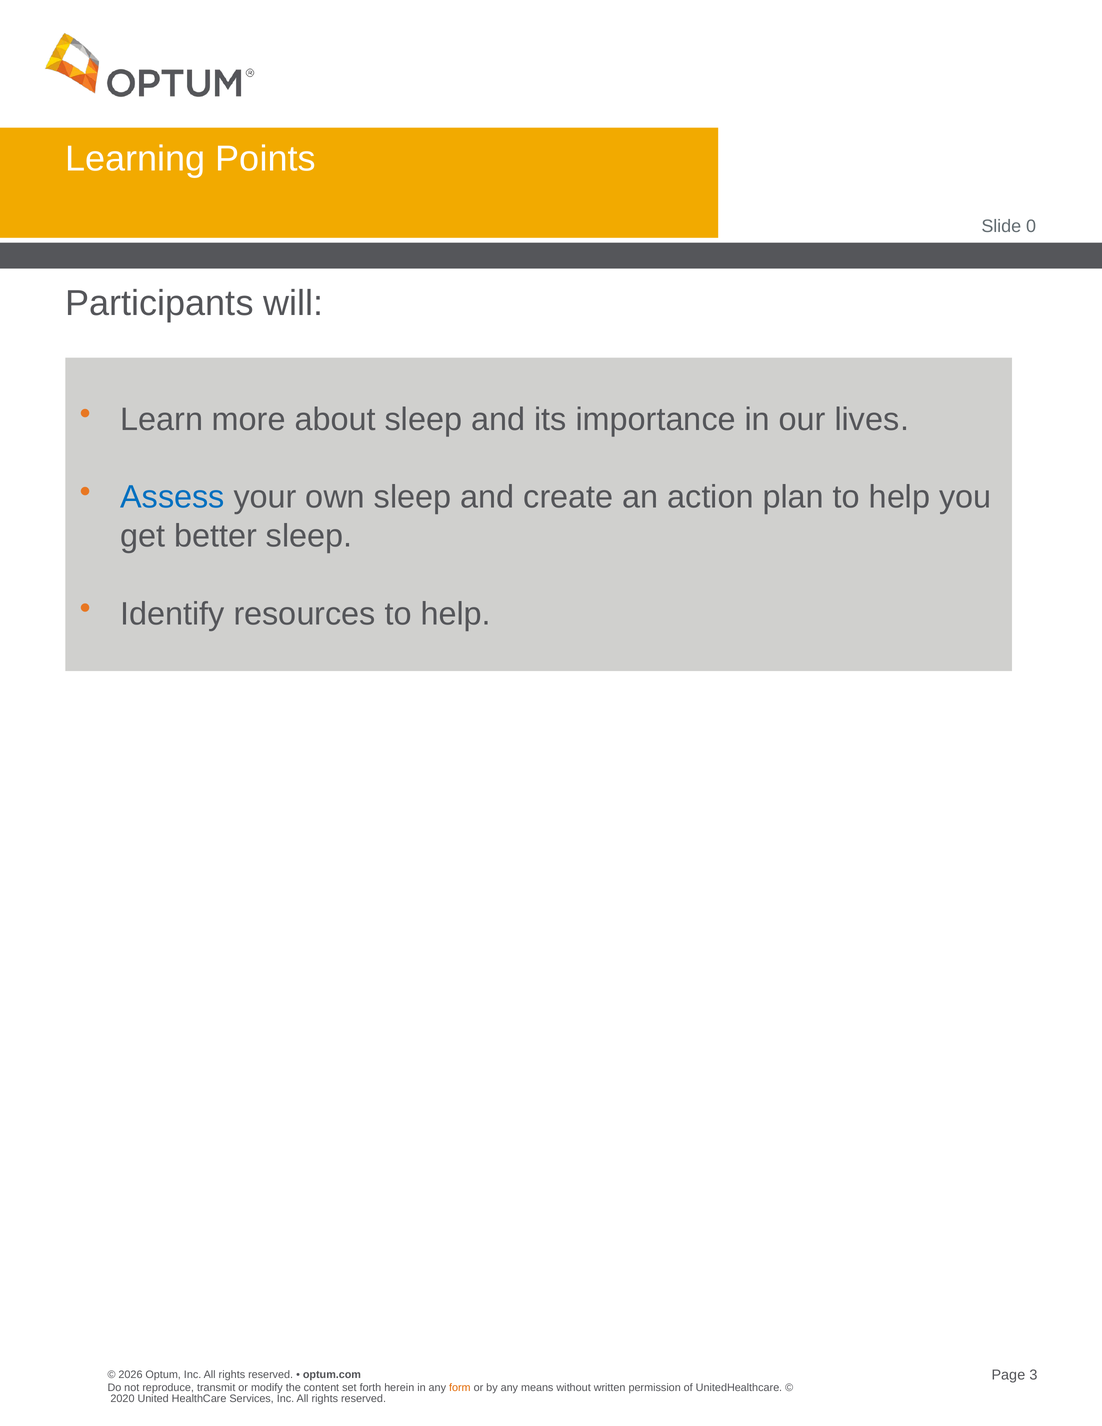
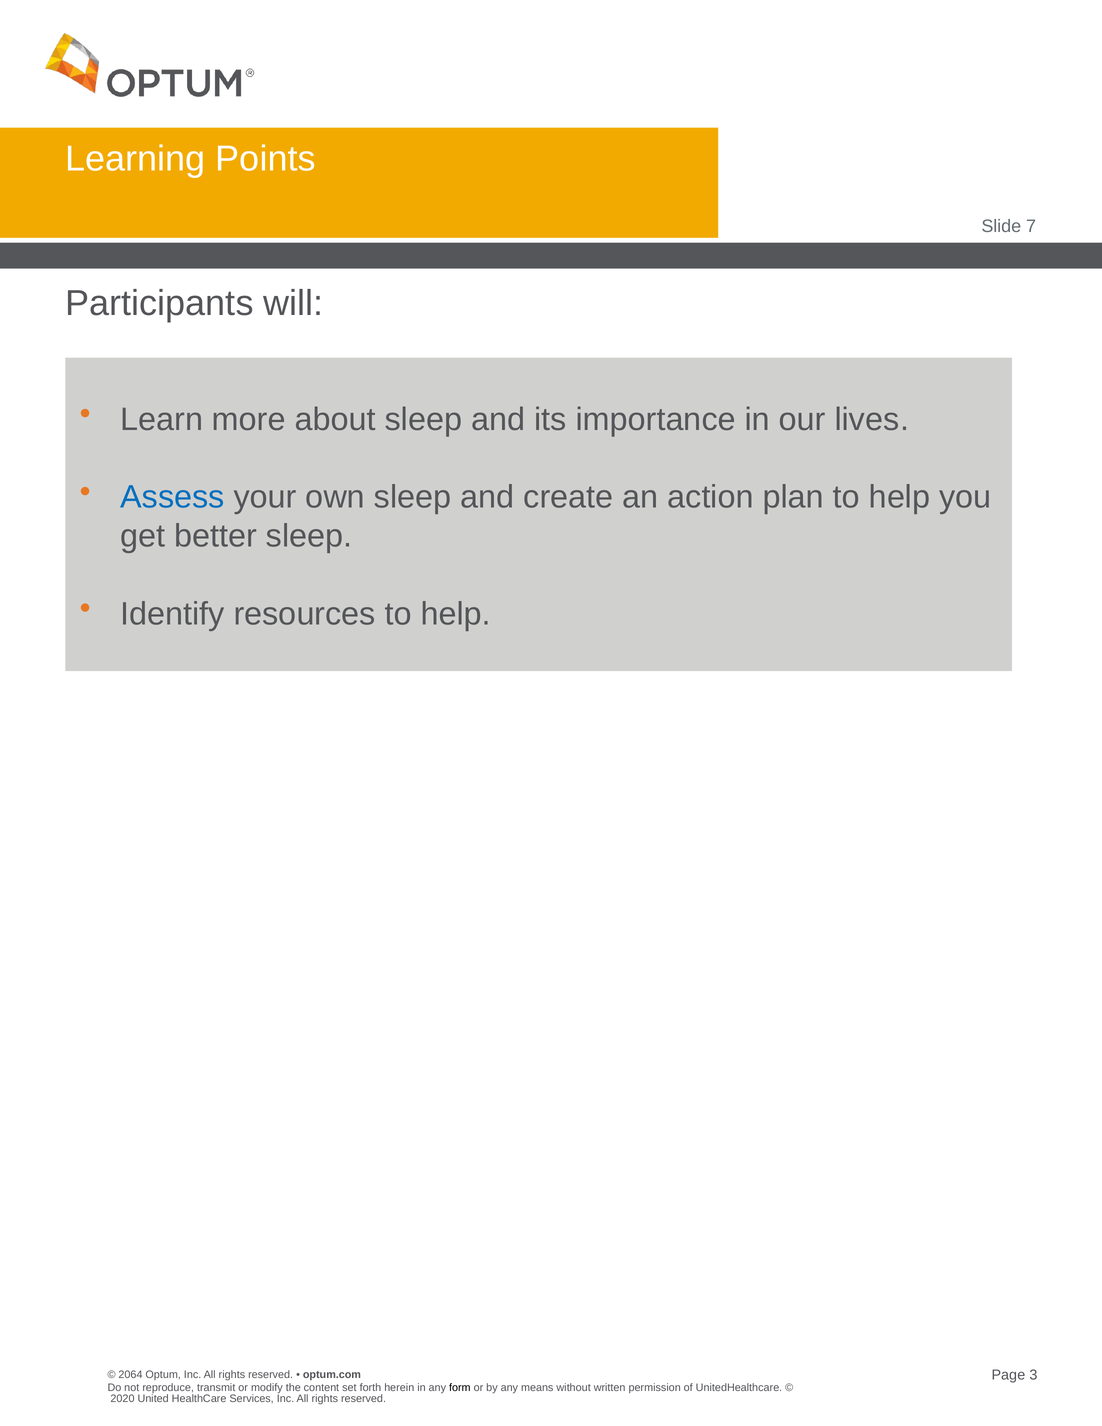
0: 0 -> 7
2026: 2026 -> 2064
form colour: orange -> black
